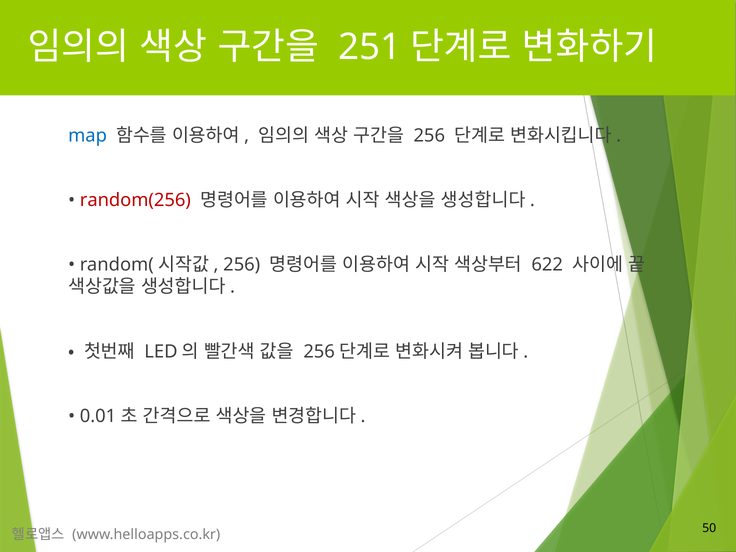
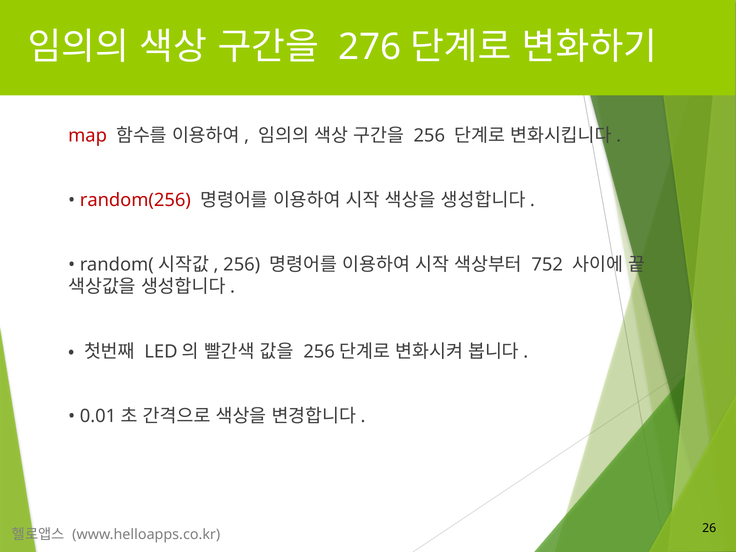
251: 251 -> 276
map colour: blue -> red
622: 622 -> 752
50: 50 -> 26
